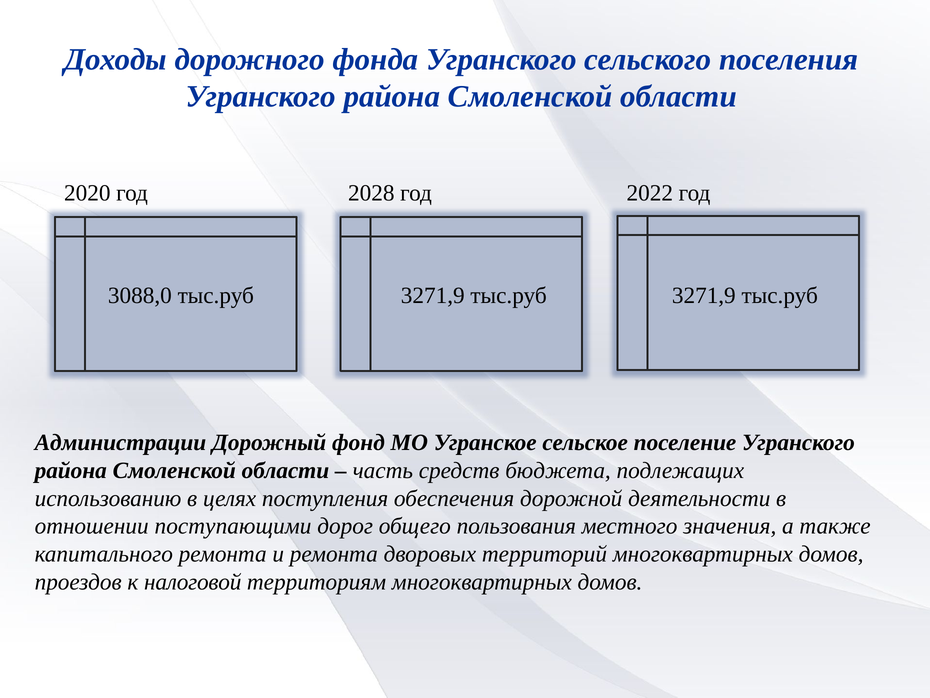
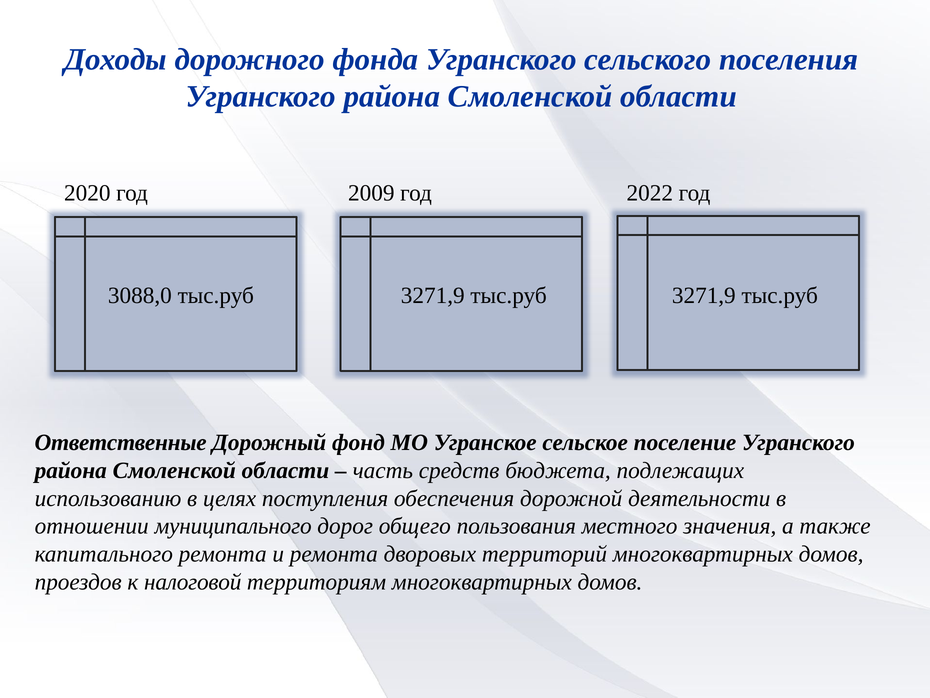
2028: 2028 -> 2009
Администрации: Администрации -> Ответственные
поступающими: поступающими -> муниципального
